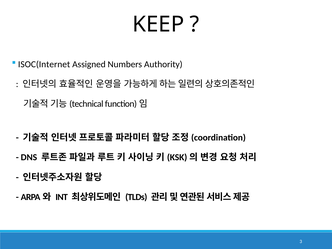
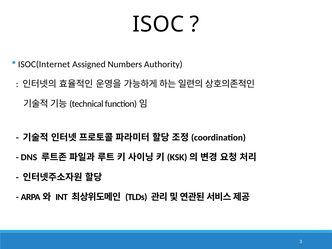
KEEP: KEEP -> ISOC
